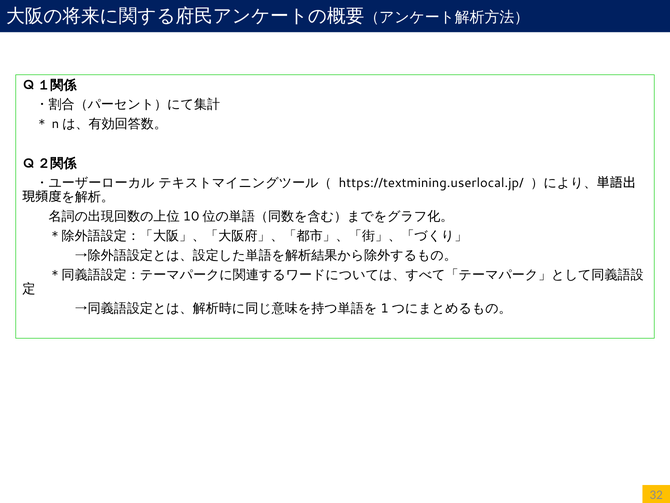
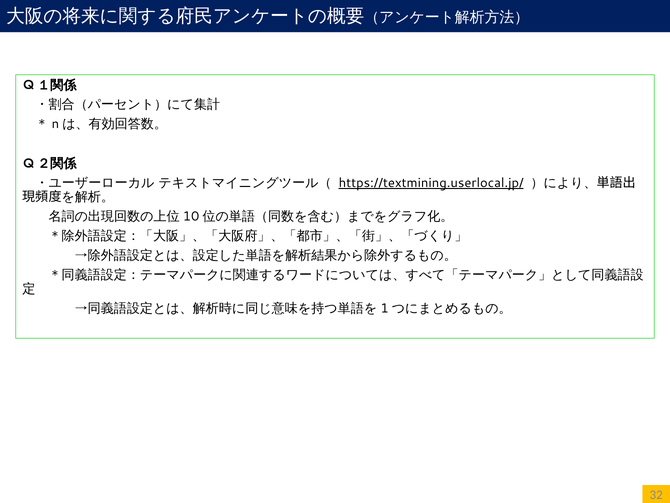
https://textmining.userlocal.jp/ underline: none -> present
